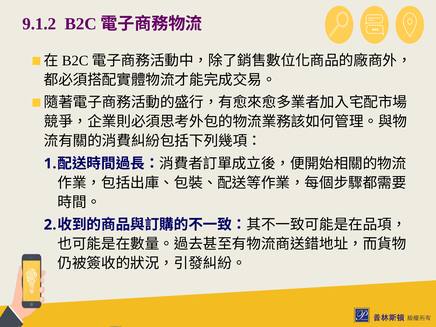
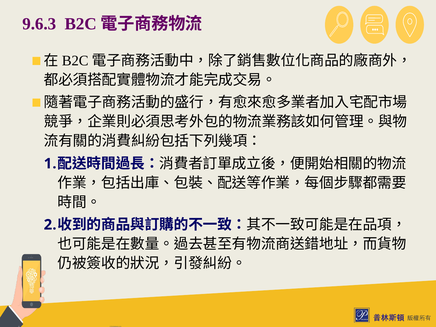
9.1.2: 9.1.2 -> 9.6.3
